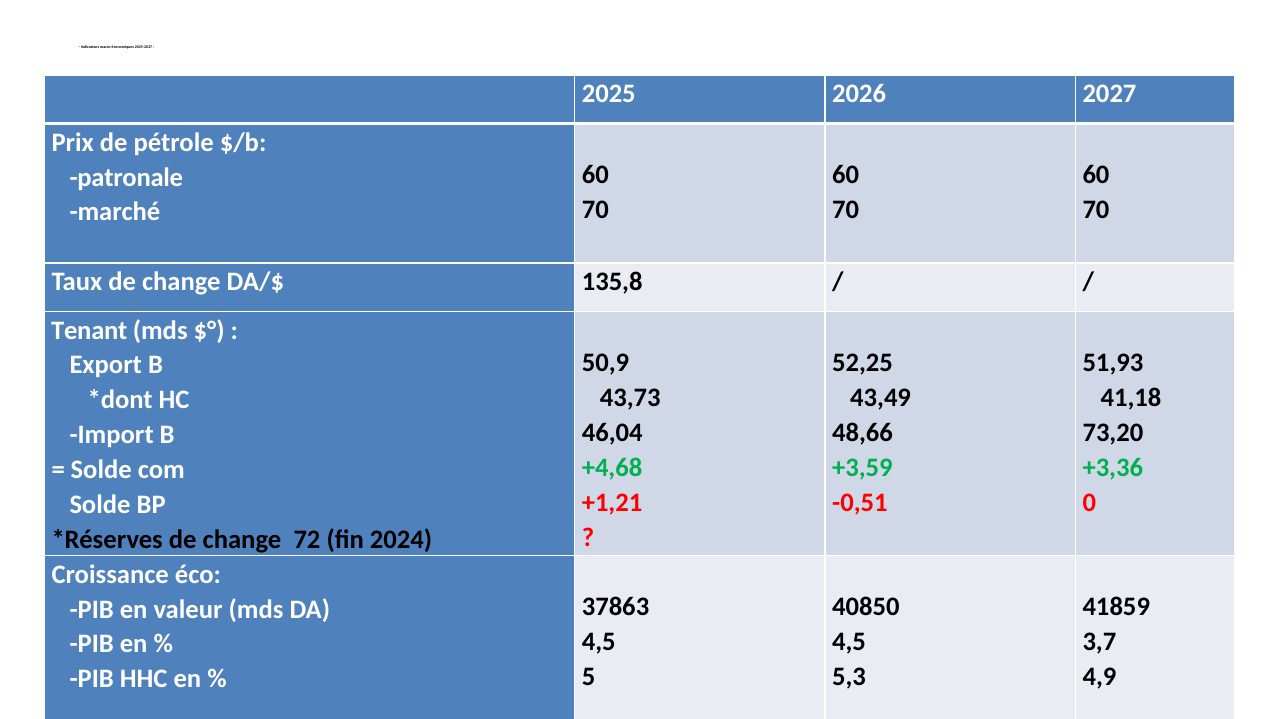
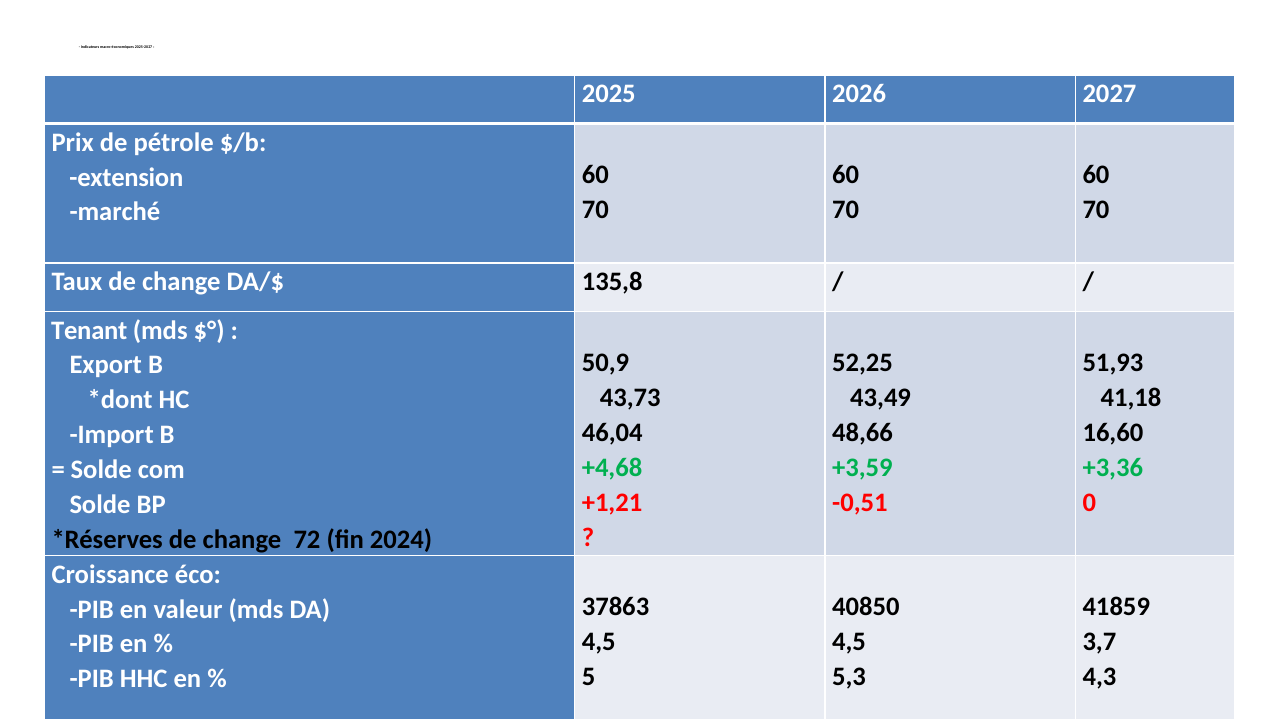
patronale: patronale -> extension
73,20: 73,20 -> 16,60
4,9: 4,9 -> 4,3
